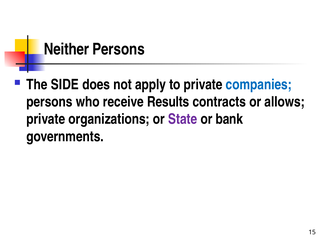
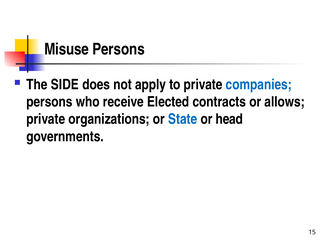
Neither: Neither -> Misuse
Results: Results -> Elected
State colour: purple -> blue
bank: bank -> head
